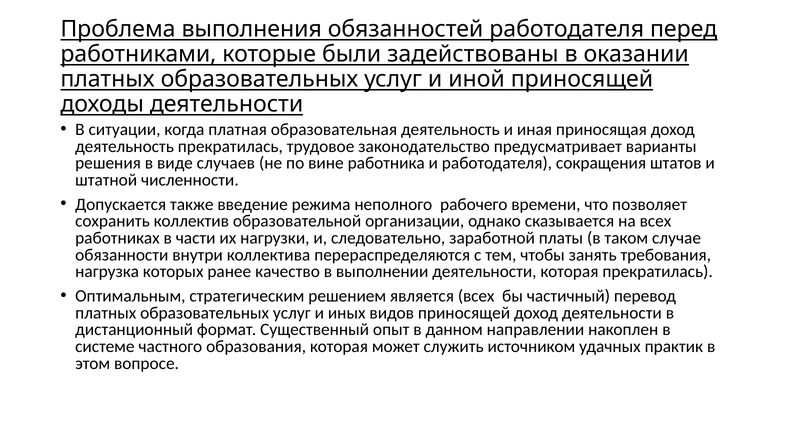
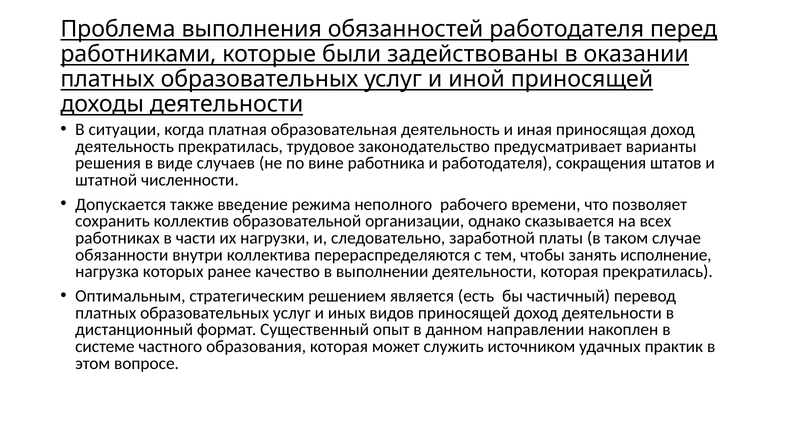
требования: требования -> исполнение
является всех: всех -> есть
